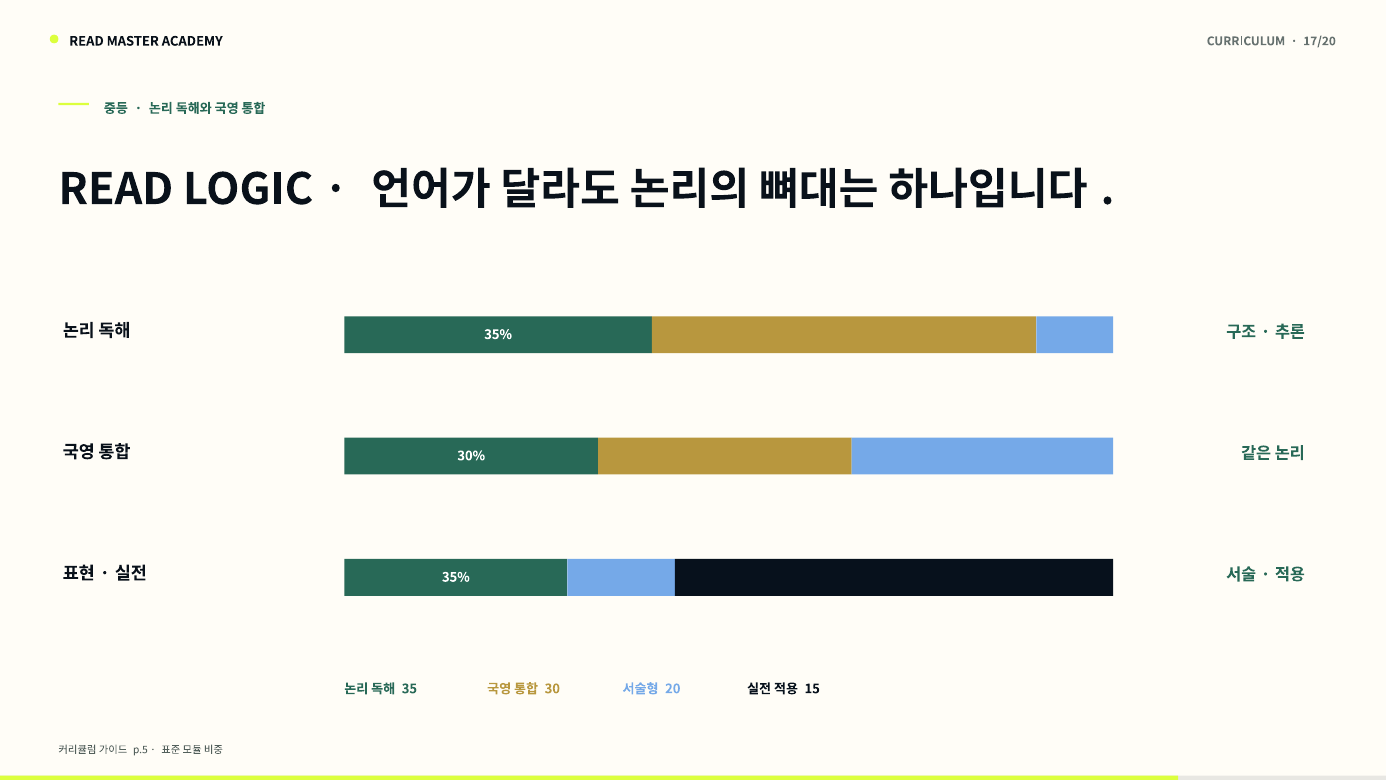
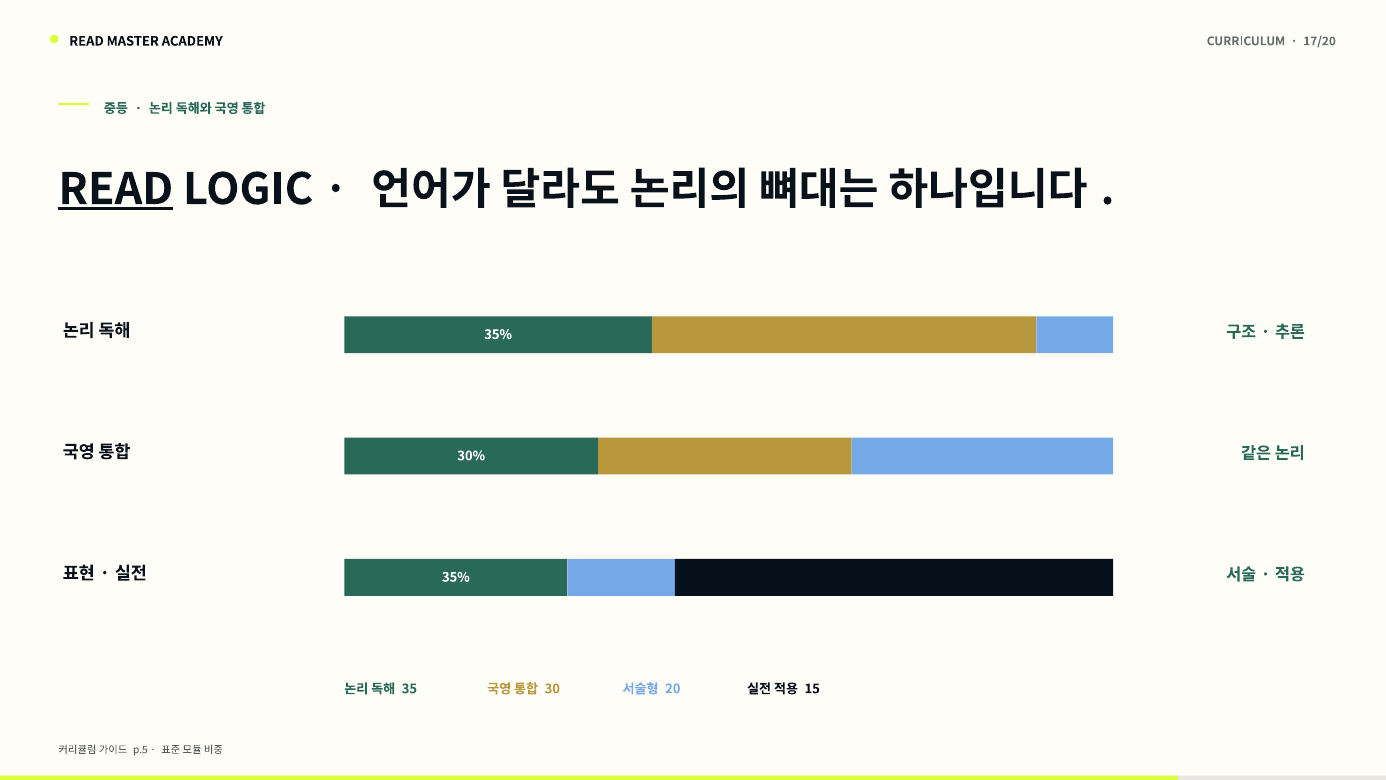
READ at (116, 190) underline: none -> present
